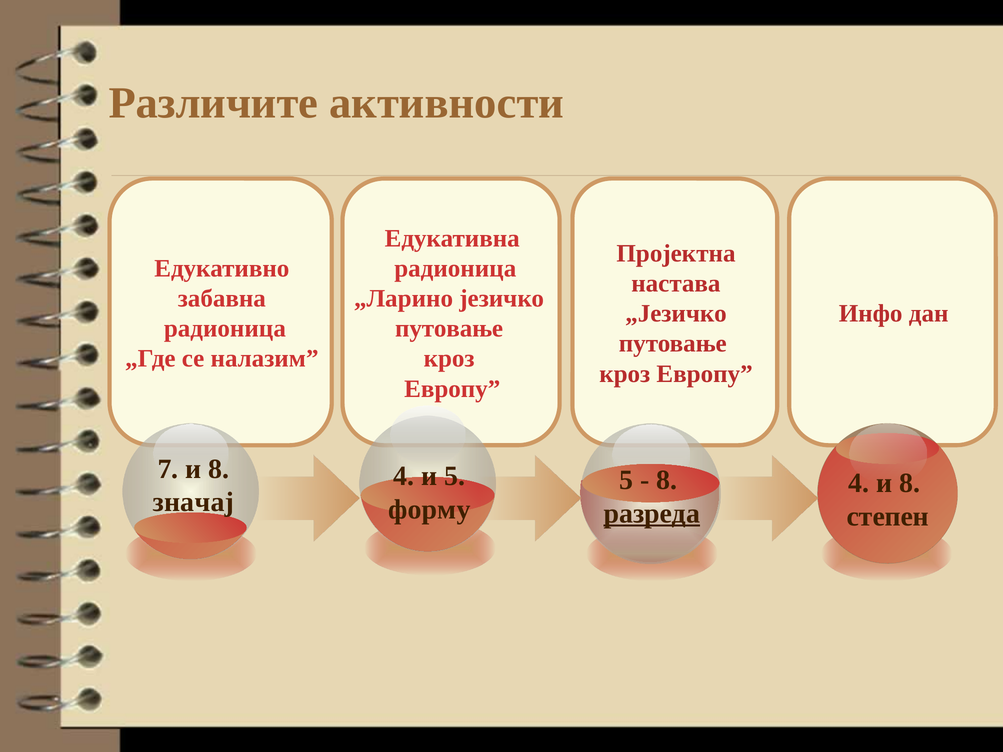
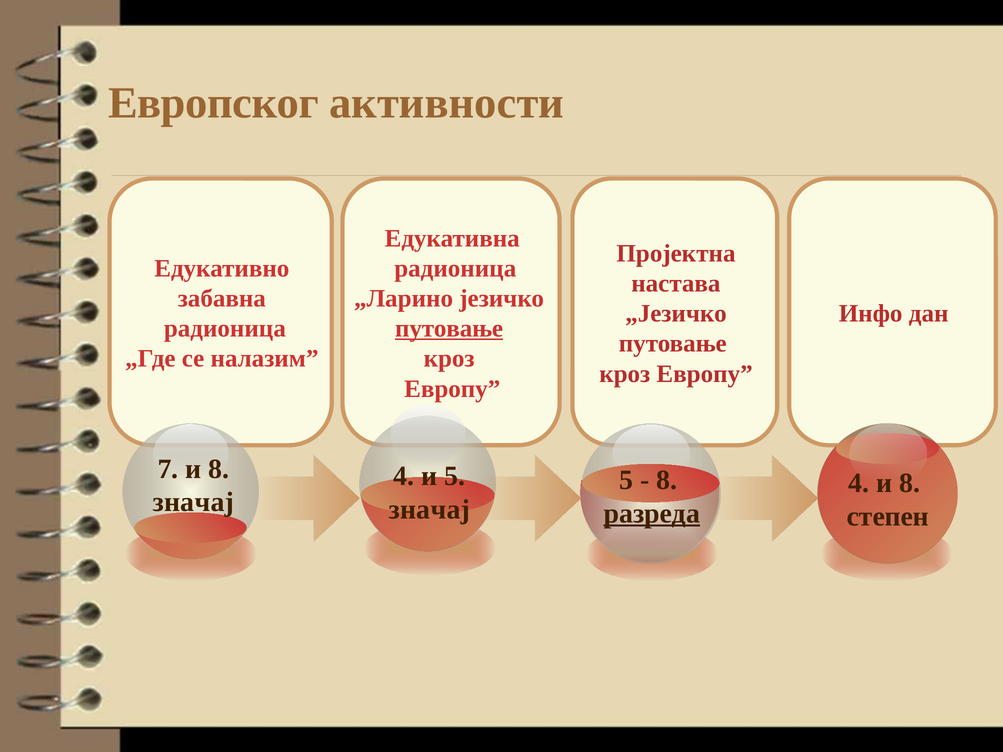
Различите: Различите -> Европског
путовање at (449, 329) underline: none -> present
форму at (429, 510): форму -> значај
